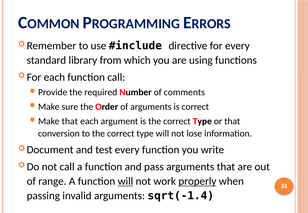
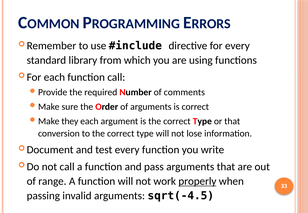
that at (70, 121): that -> they
will at (125, 181) underline: present -> none
sqrt(-1.4: sqrt(-1.4 -> sqrt(-4.5
